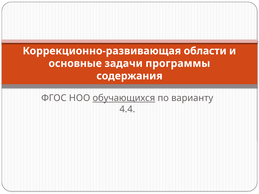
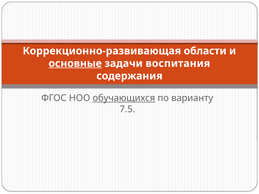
основные underline: none -> present
программы: программы -> воспитания
4.4: 4.4 -> 7.5
